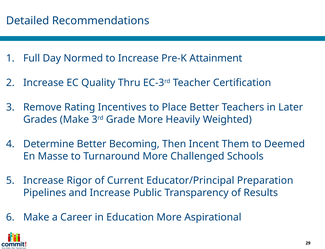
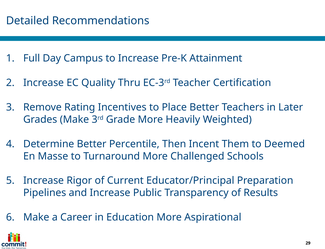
Normed: Normed -> Campus
Becoming: Becoming -> Percentile
